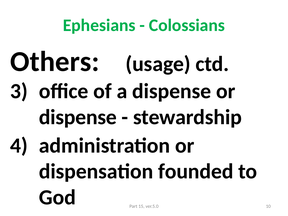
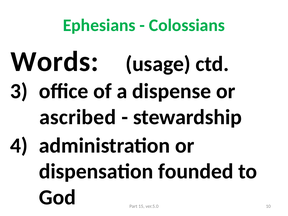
Others: Others -> Words
dispense at (78, 117): dispense -> ascribed
